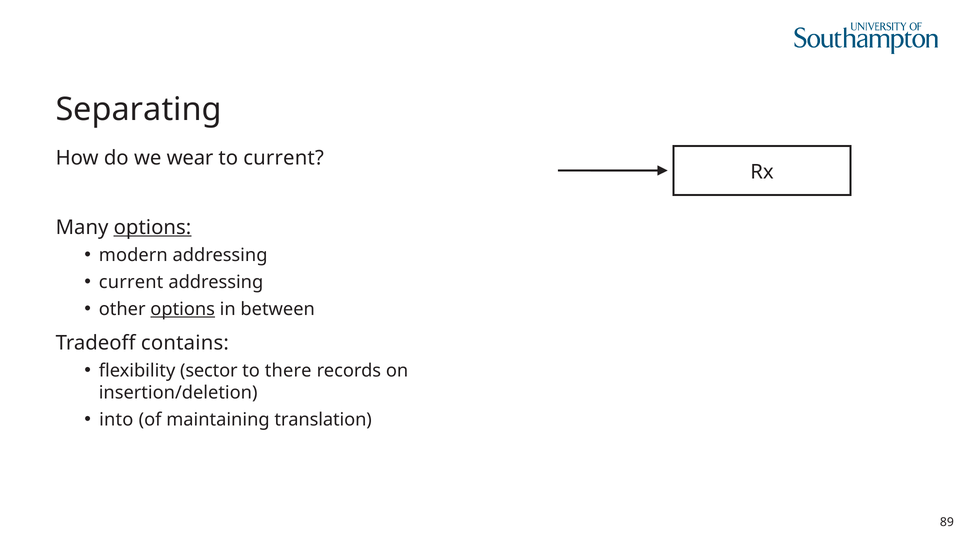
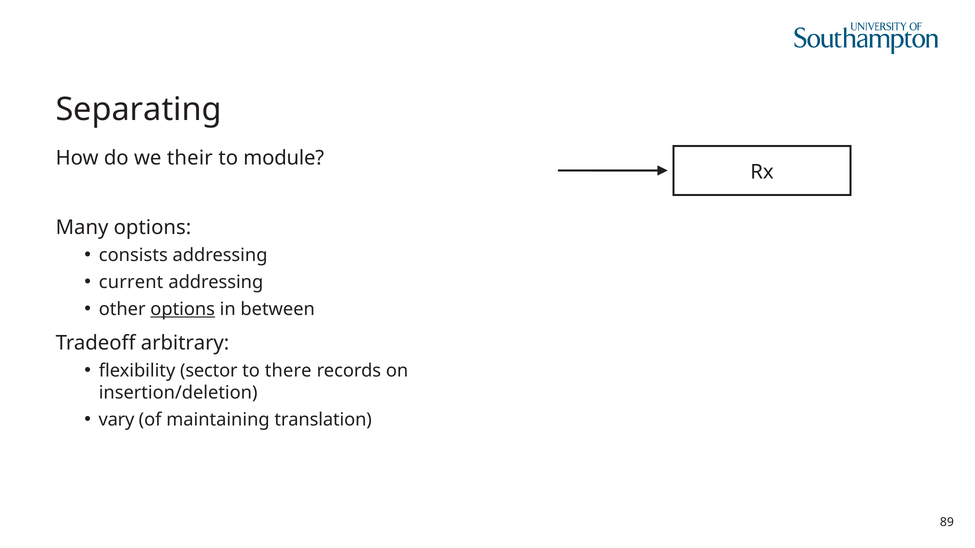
wear: wear -> their
to current: current -> module
options at (152, 227) underline: present -> none
modern: modern -> consists
contains: contains -> arbitrary
into: into -> vary
